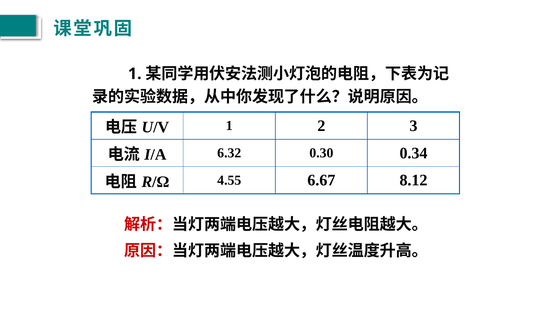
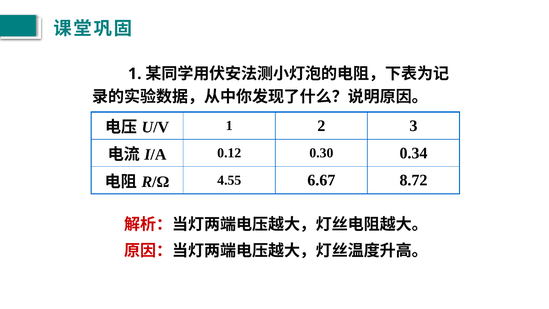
6.32: 6.32 -> 0.12
8.12: 8.12 -> 8.72
